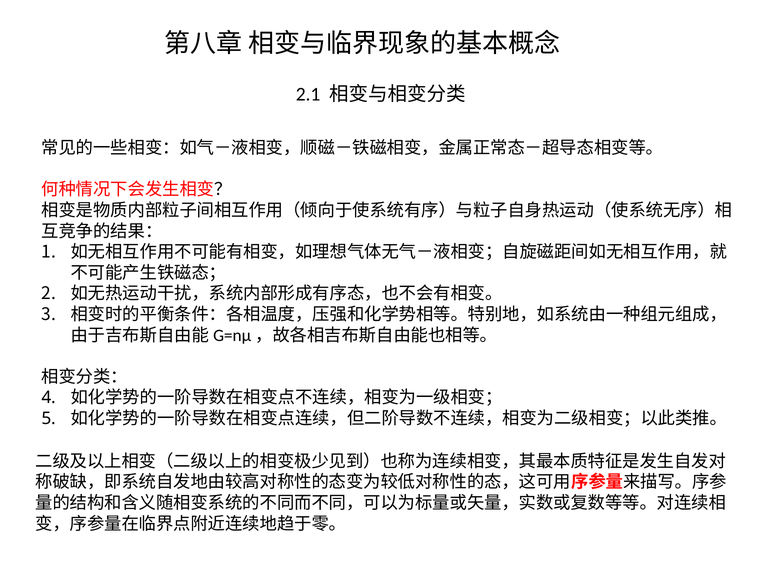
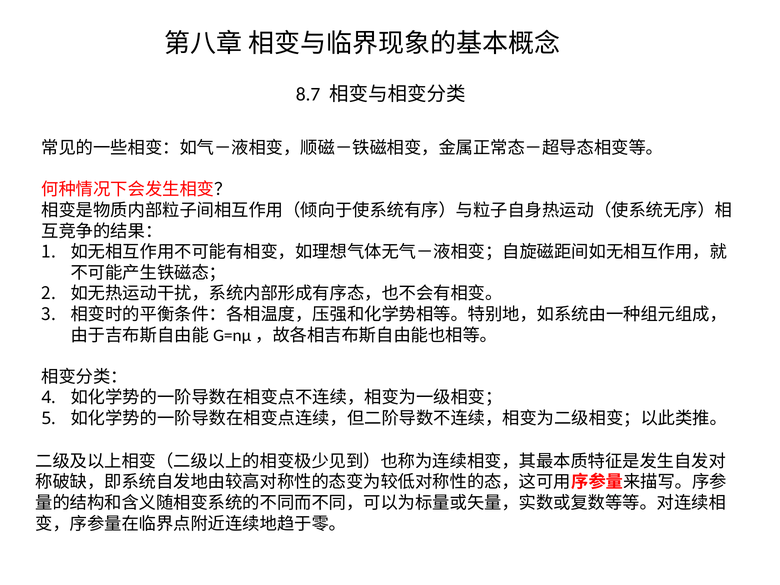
2.1: 2.1 -> 8.7
